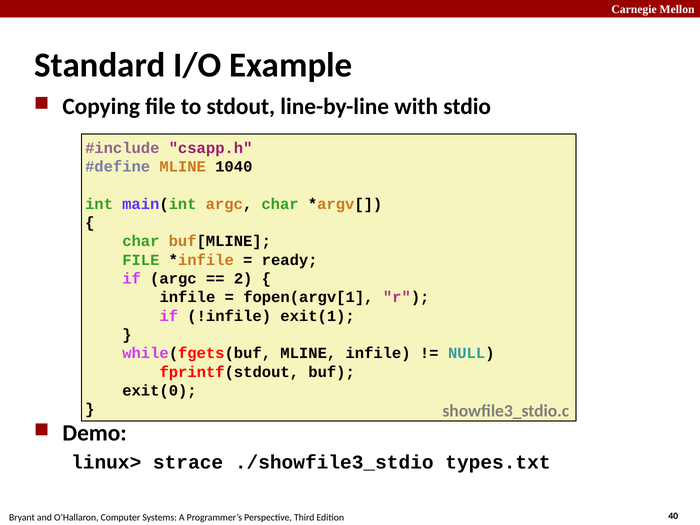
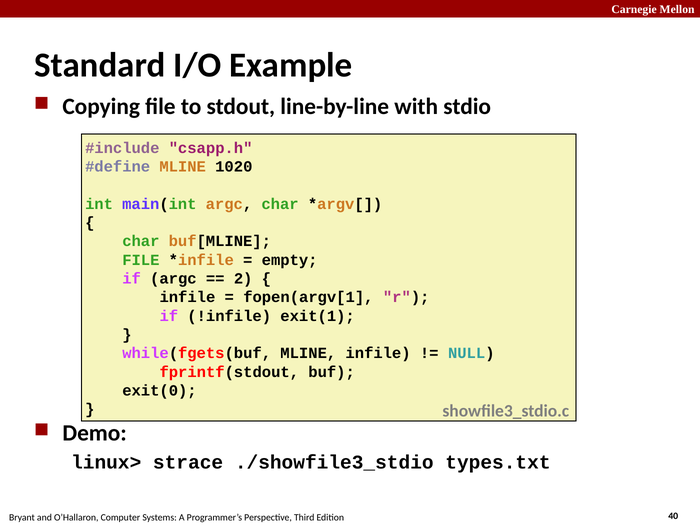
1040: 1040 -> 1020
ready: ready -> empty
